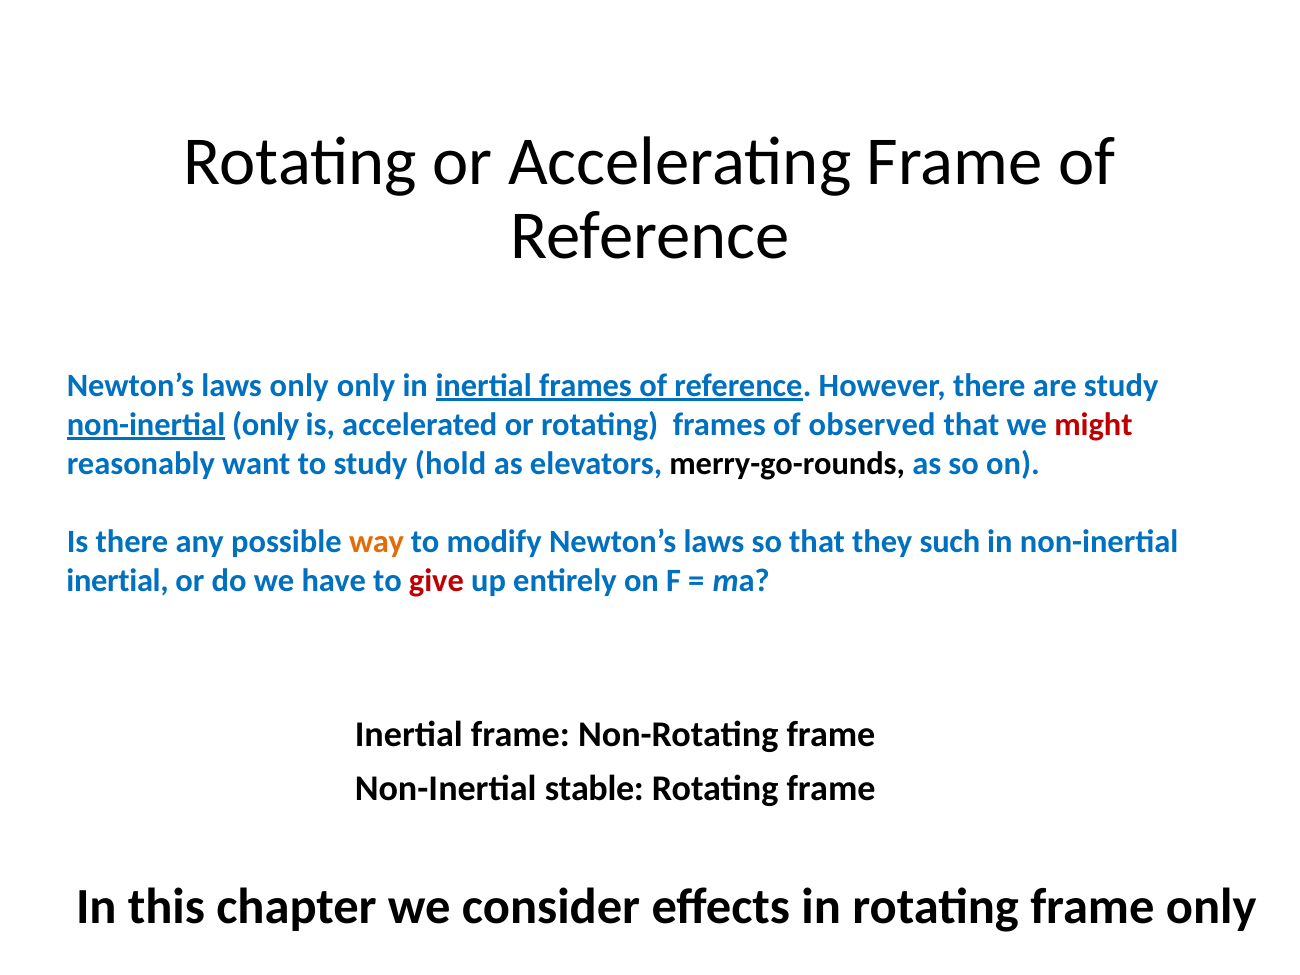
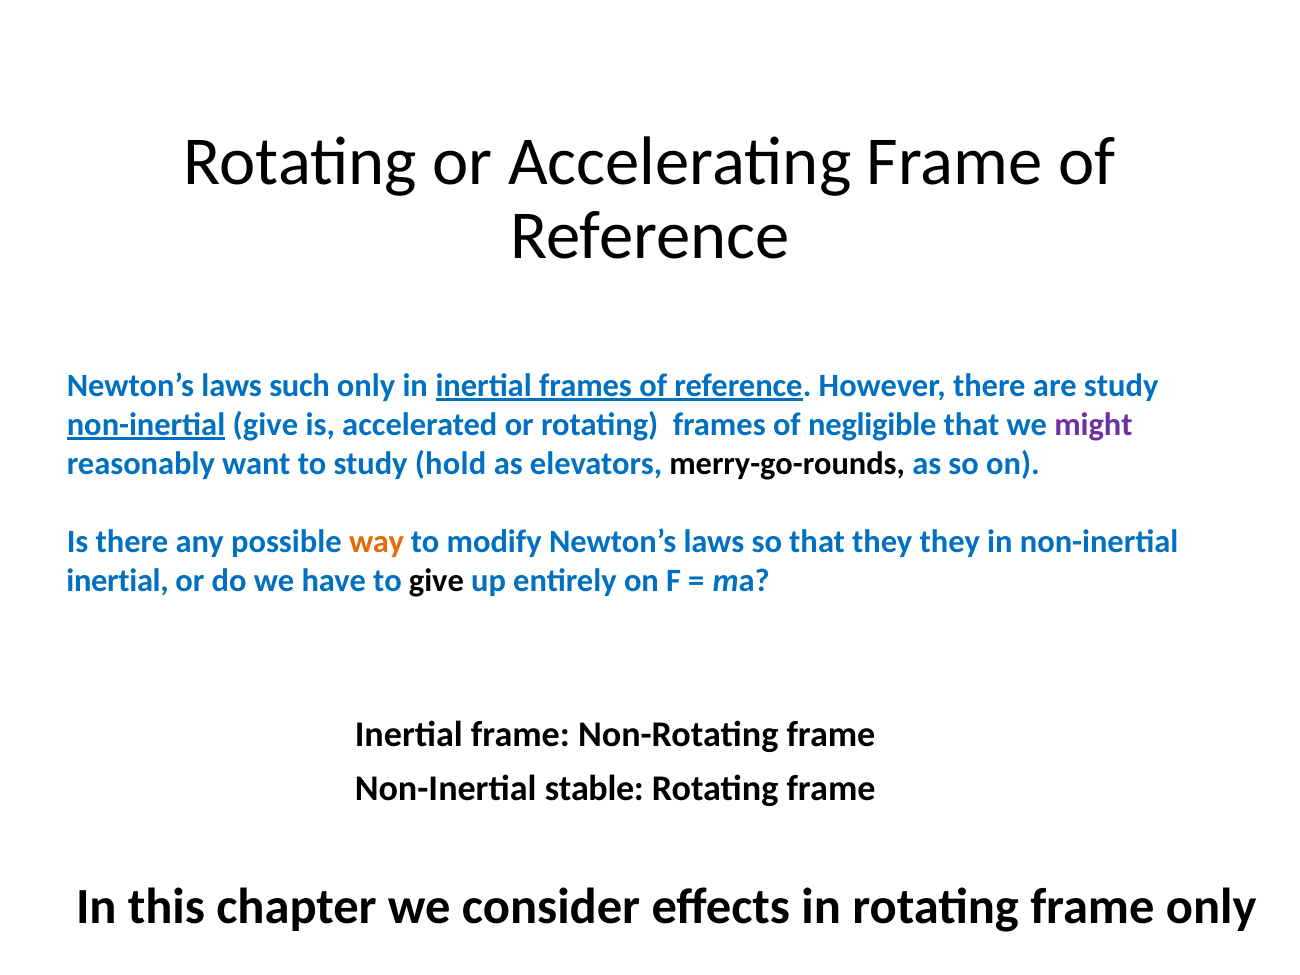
laws only: only -> such
non-inertial only: only -> give
observed: observed -> negligible
might colour: red -> purple
they such: such -> they
give at (436, 581) colour: red -> black
